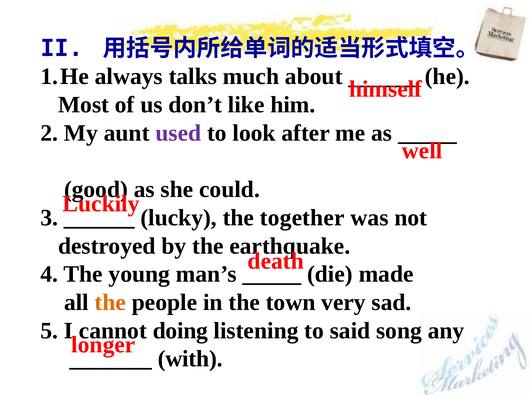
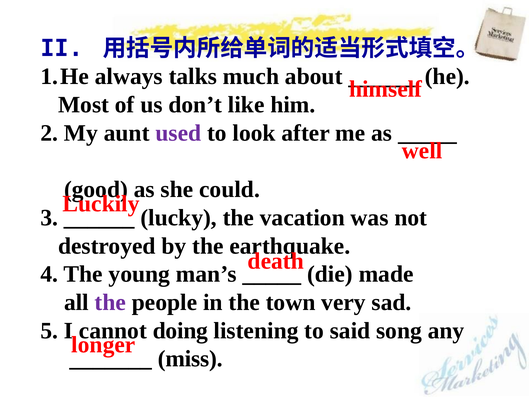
together: together -> vacation
the at (110, 302) colour: orange -> purple
with: with -> miss
